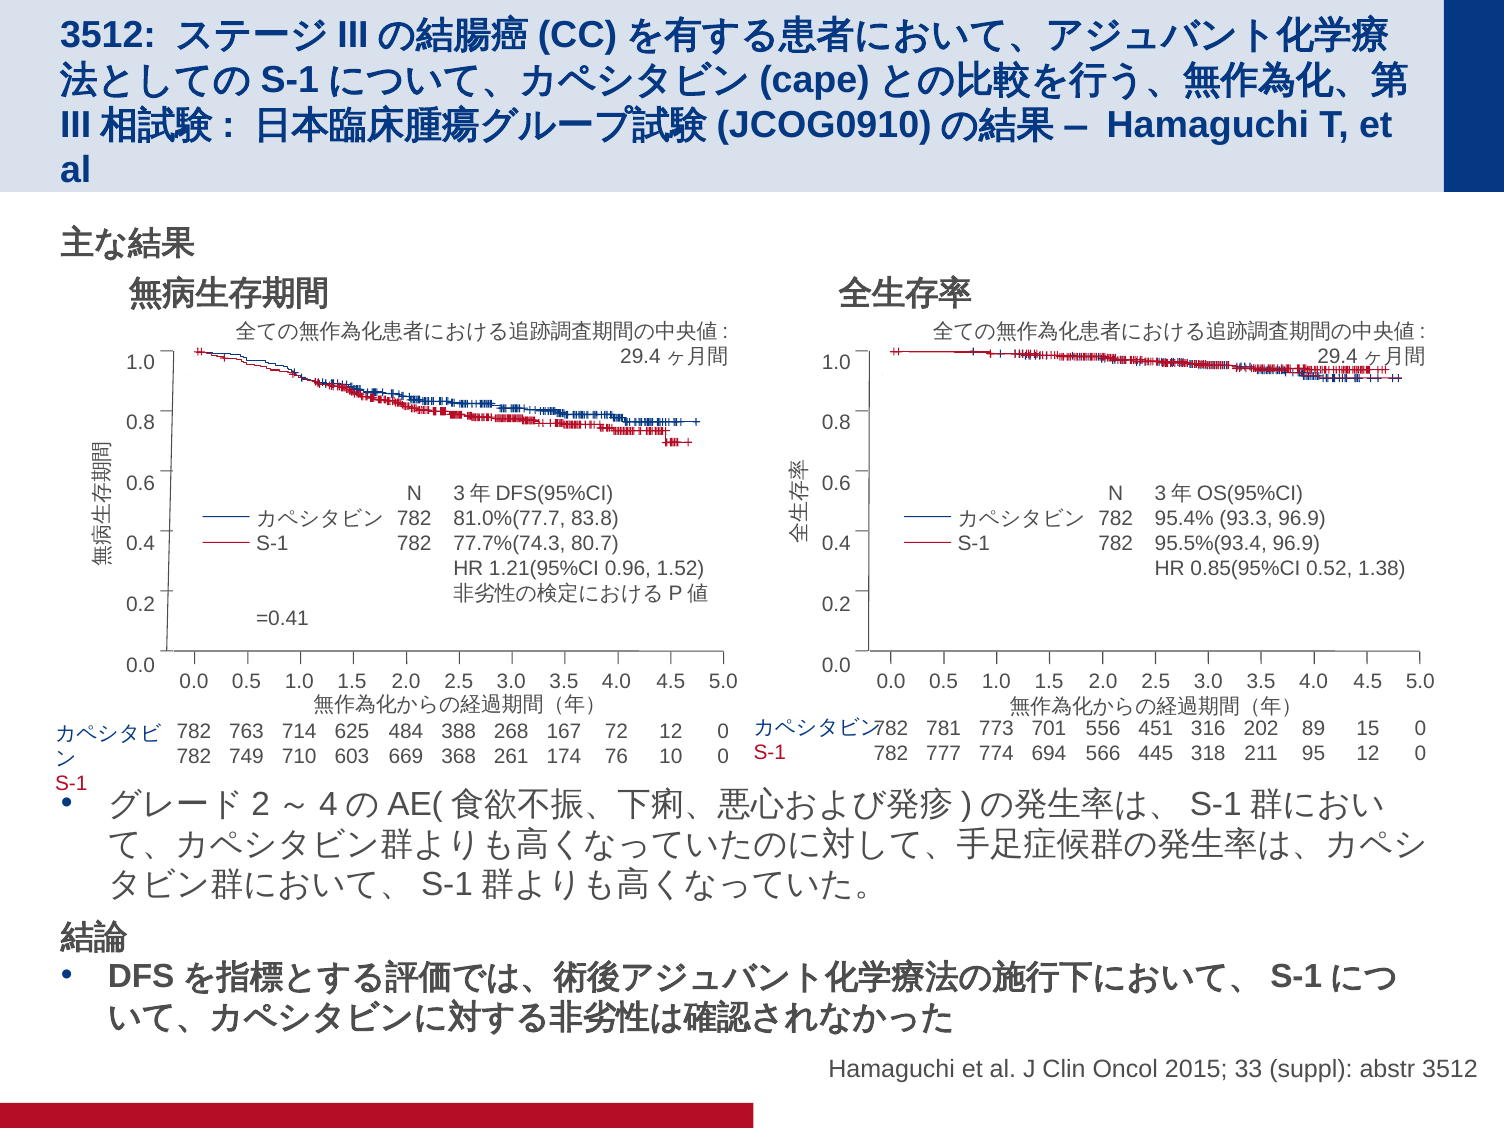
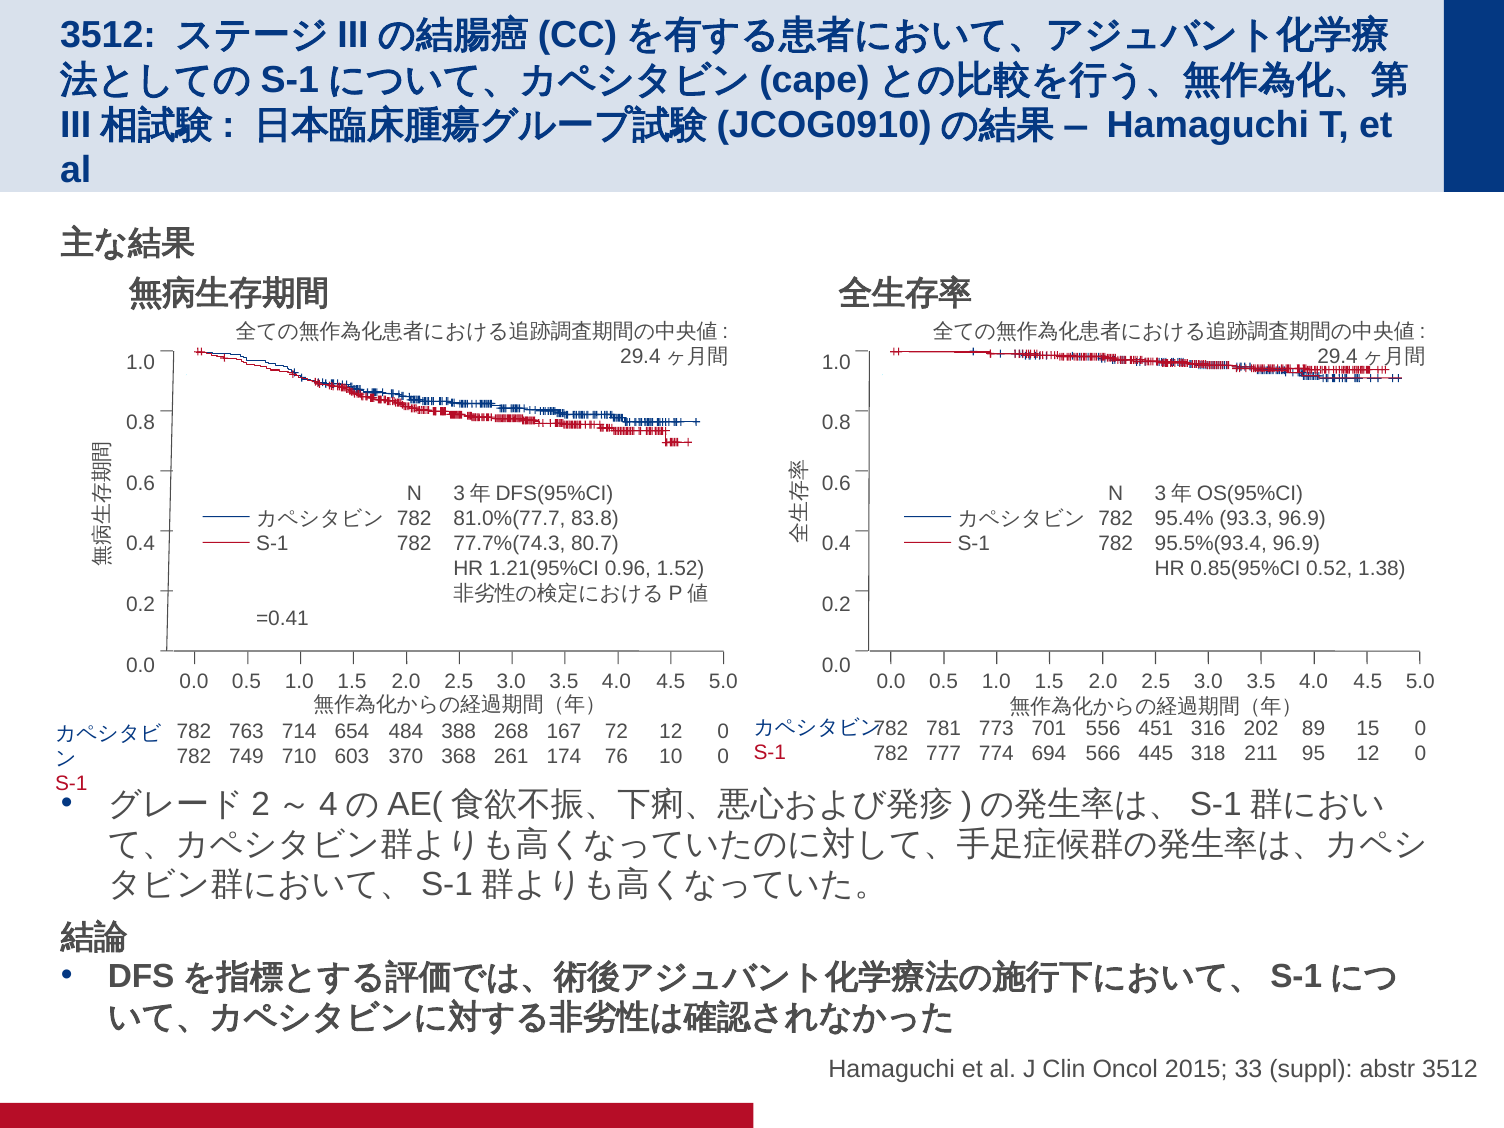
625: 625 -> 654
669: 669 -> 370
